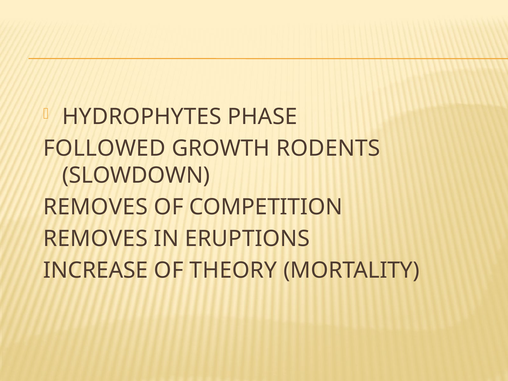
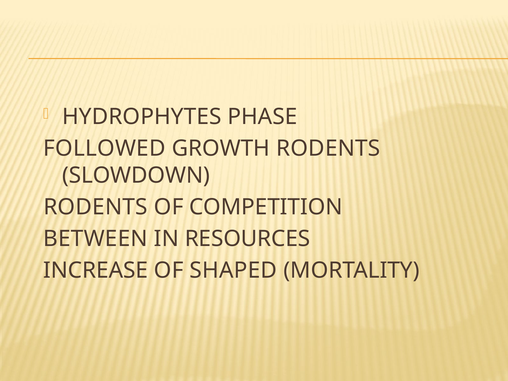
REMOVES at (95, 207): REMOVES -> RODENTS
REMOVES at (95, 239): REMOVES -> BETWEEN
ERUPTIONS: ERUPTIONS -> RESOURCES
THEORY: THEORY -> SHAPED
